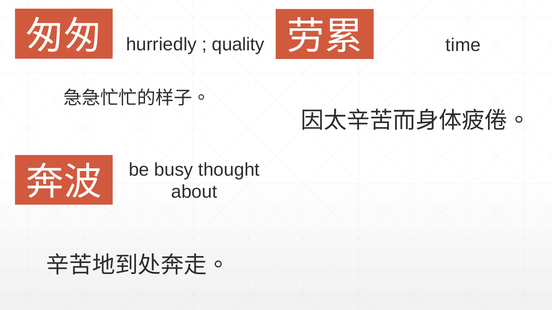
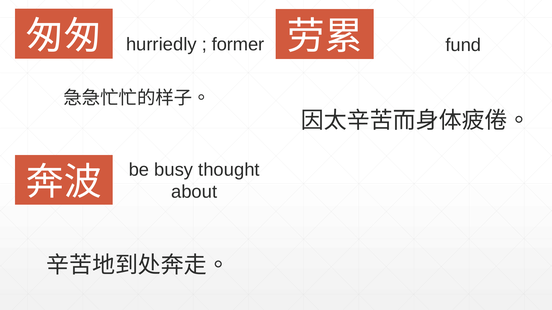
quality: quality -> former
time: time -> fund
